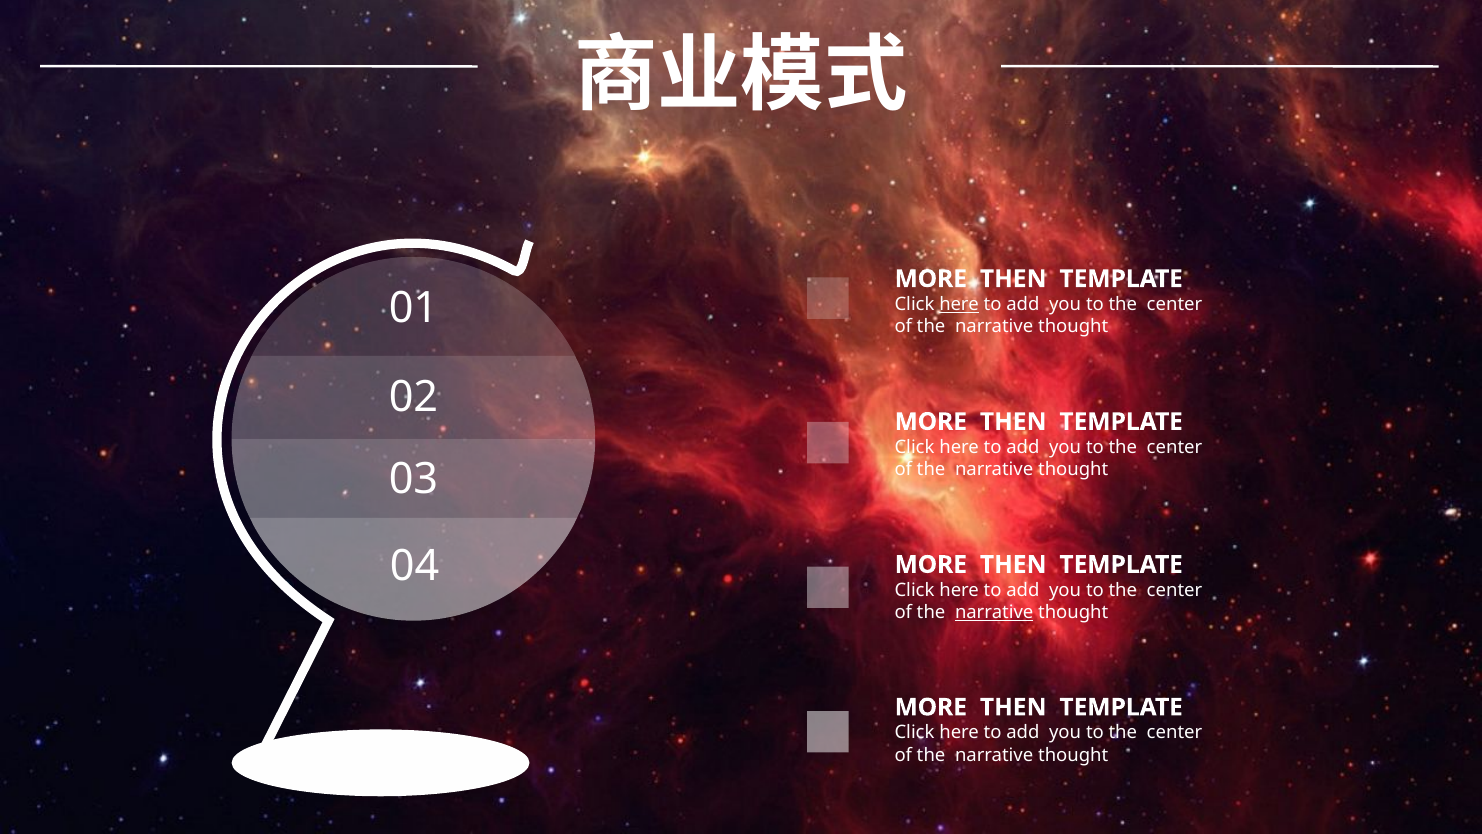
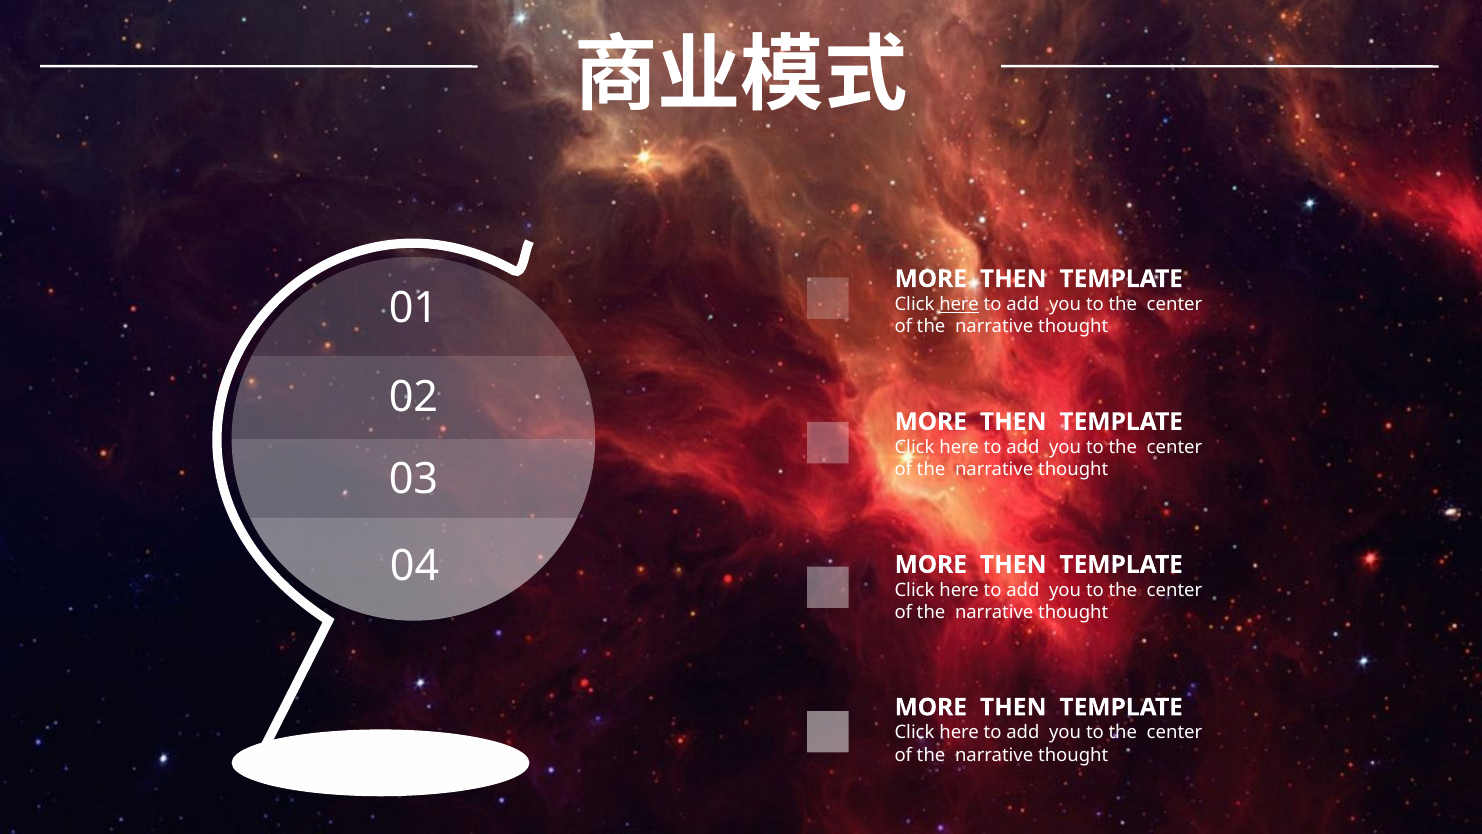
narrative at (994, 612) underline: present -> none
